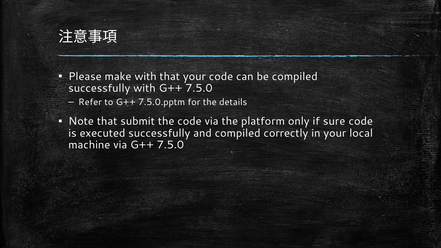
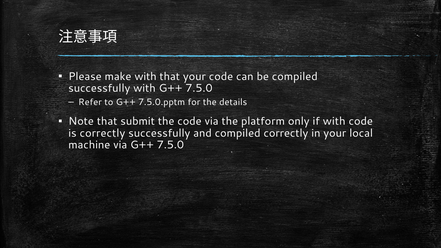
if sure: sure -> with
is executed: executed -> correctly
